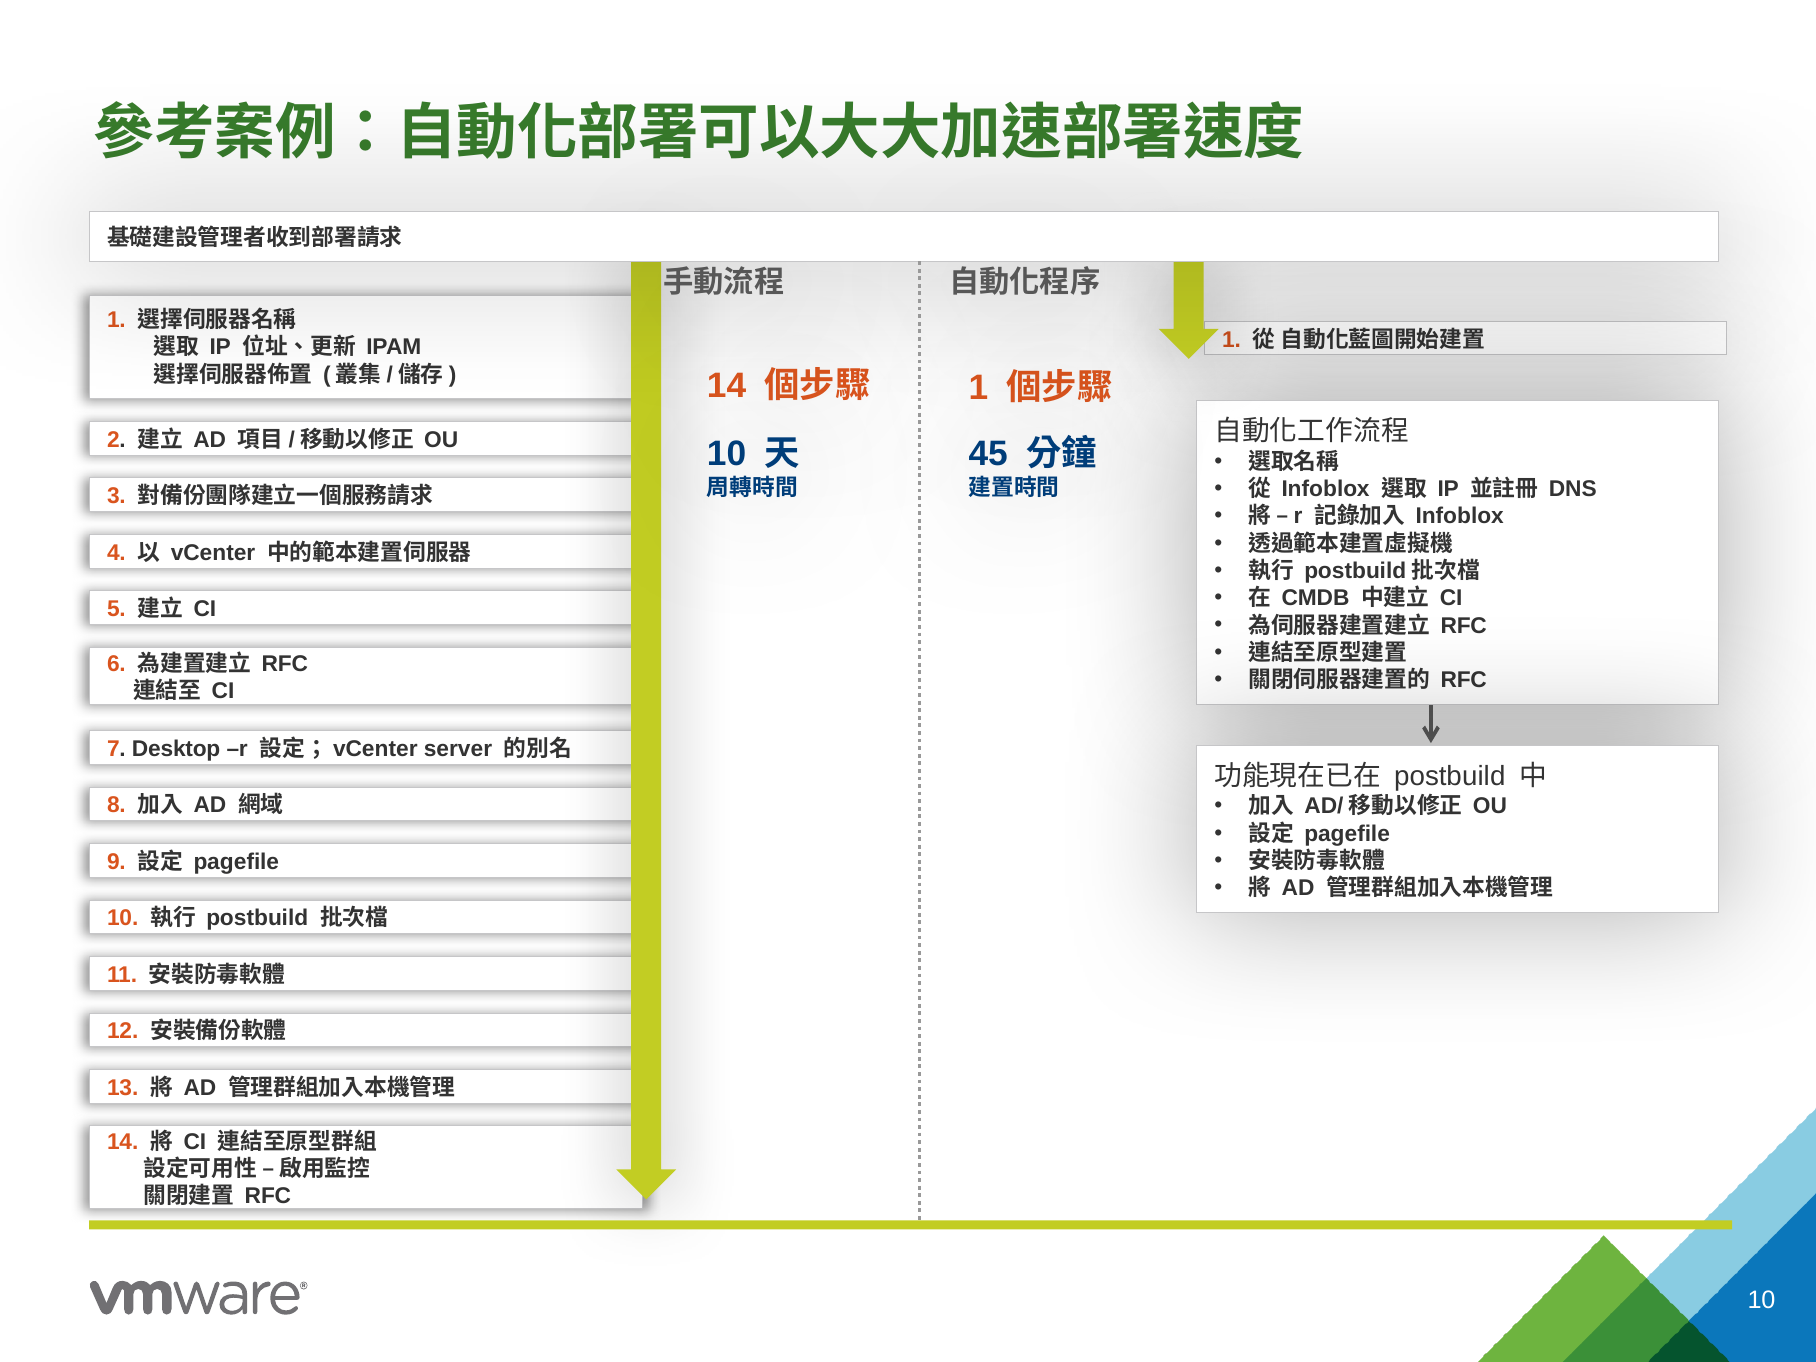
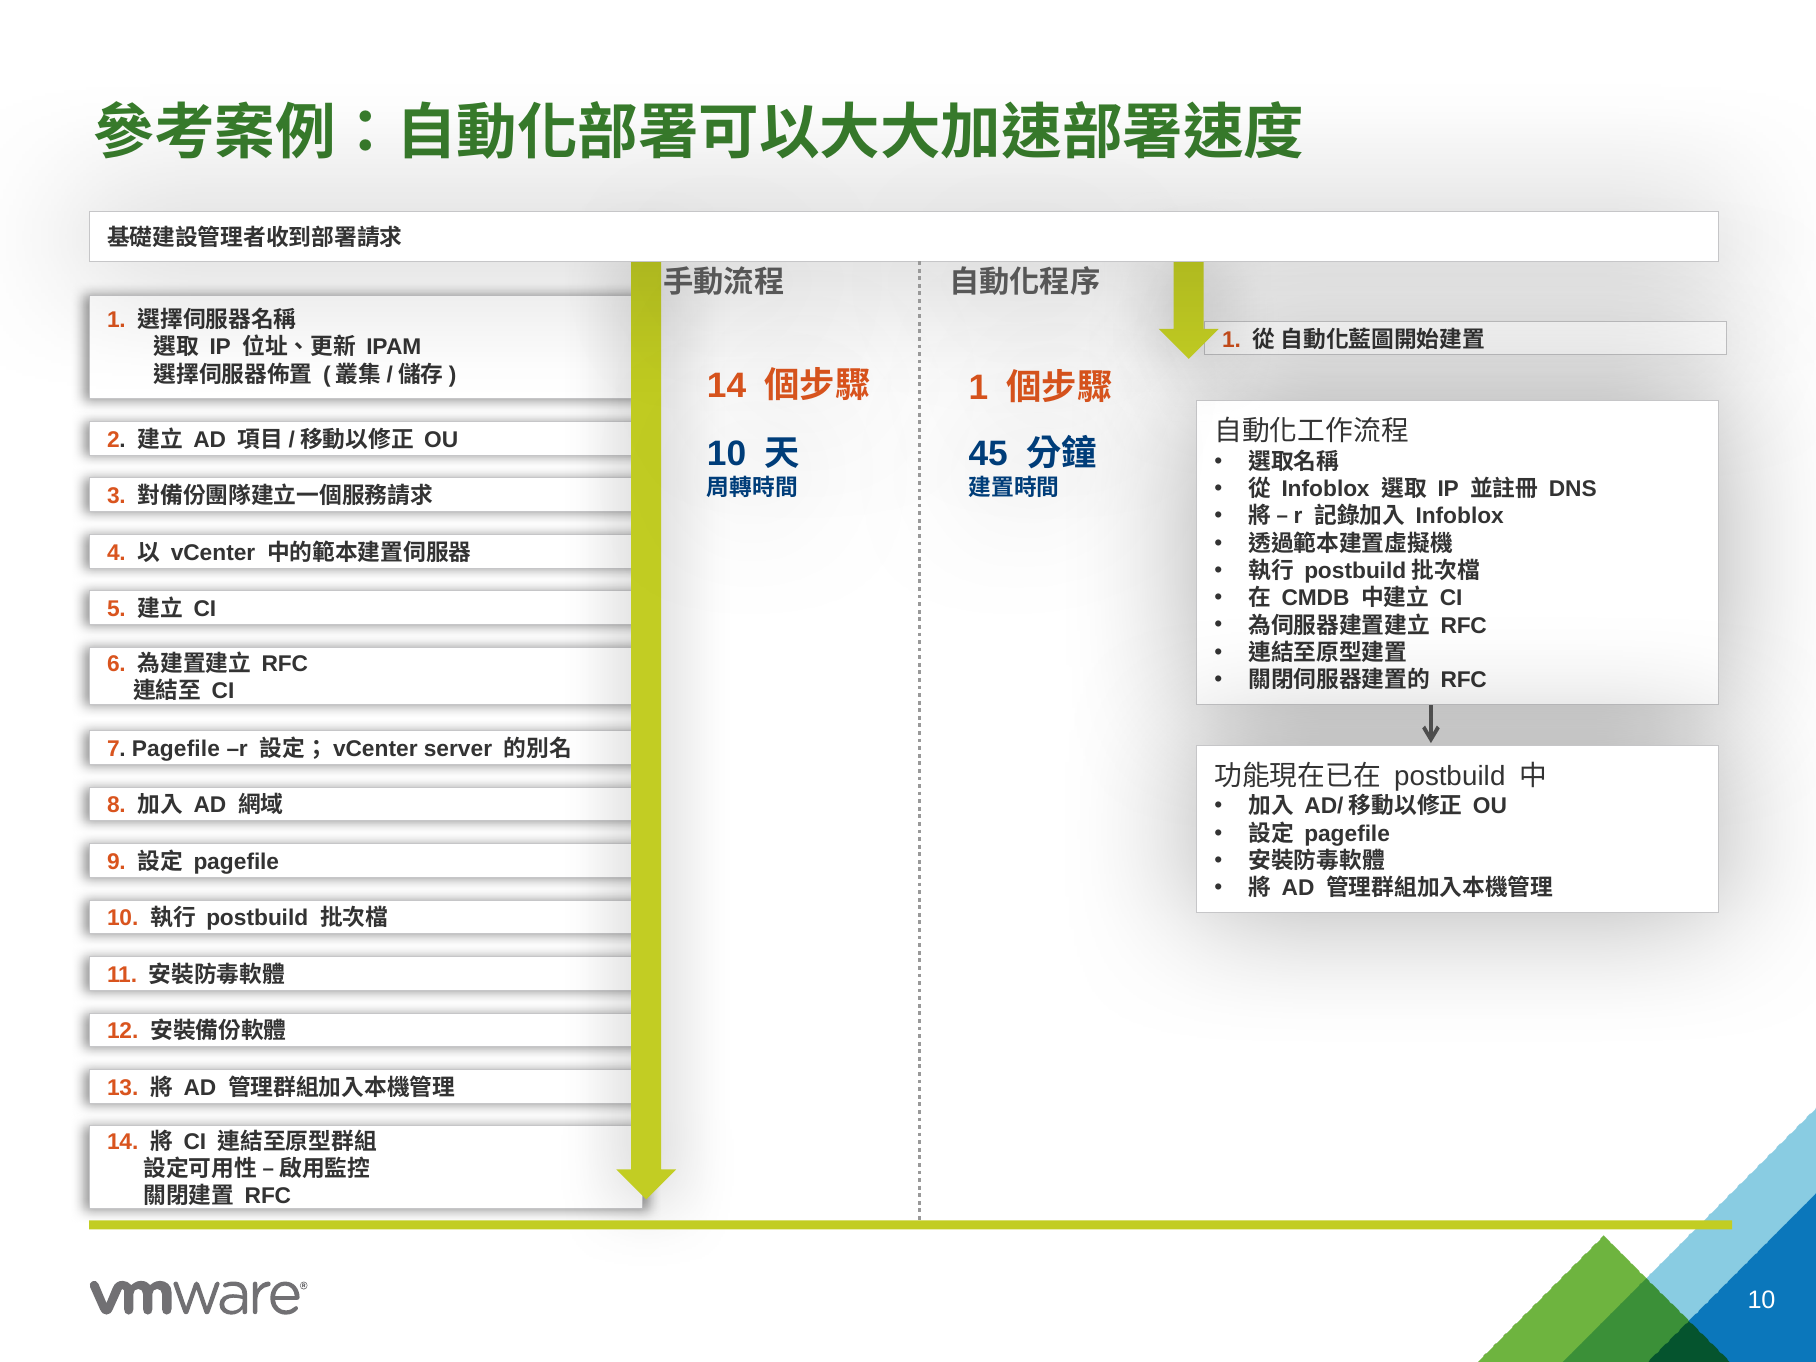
7 Desktop: Desktop -> Pagefile
